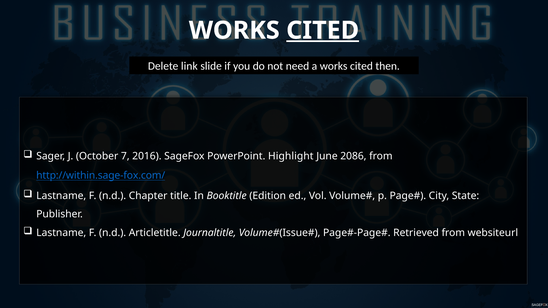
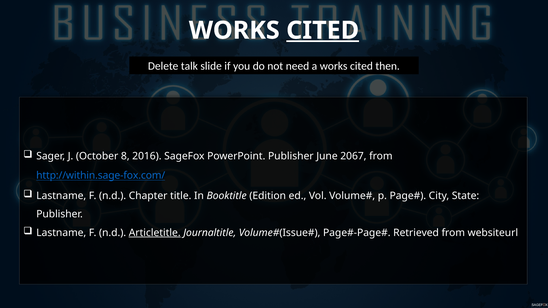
link: link -> talk
7: 7 -> 8
PowerPoint Highlight: Highlight -> Publisher
2086: 2086 -> 2067
Articletitle underline: none -> present
